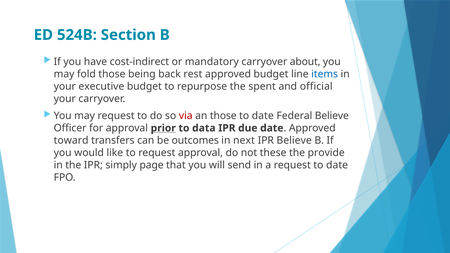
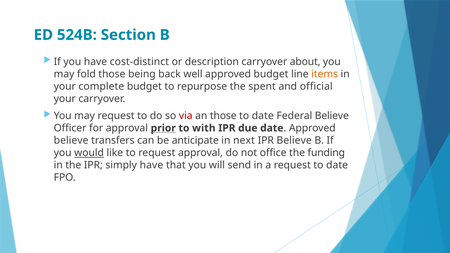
cost-indirect: cost-indirect -> cost-distinct
mandatory: mandatory -> description
rest: rest -> well
items colour: blue -> orange
executive: executive -> complete
data: data -> with
toward at (71, 141): toward -> believe
outcomes: outcomes -> anticipate
would underline: none -> present
these: these -> office
provide: provide -> funding
simply page: page -> have
